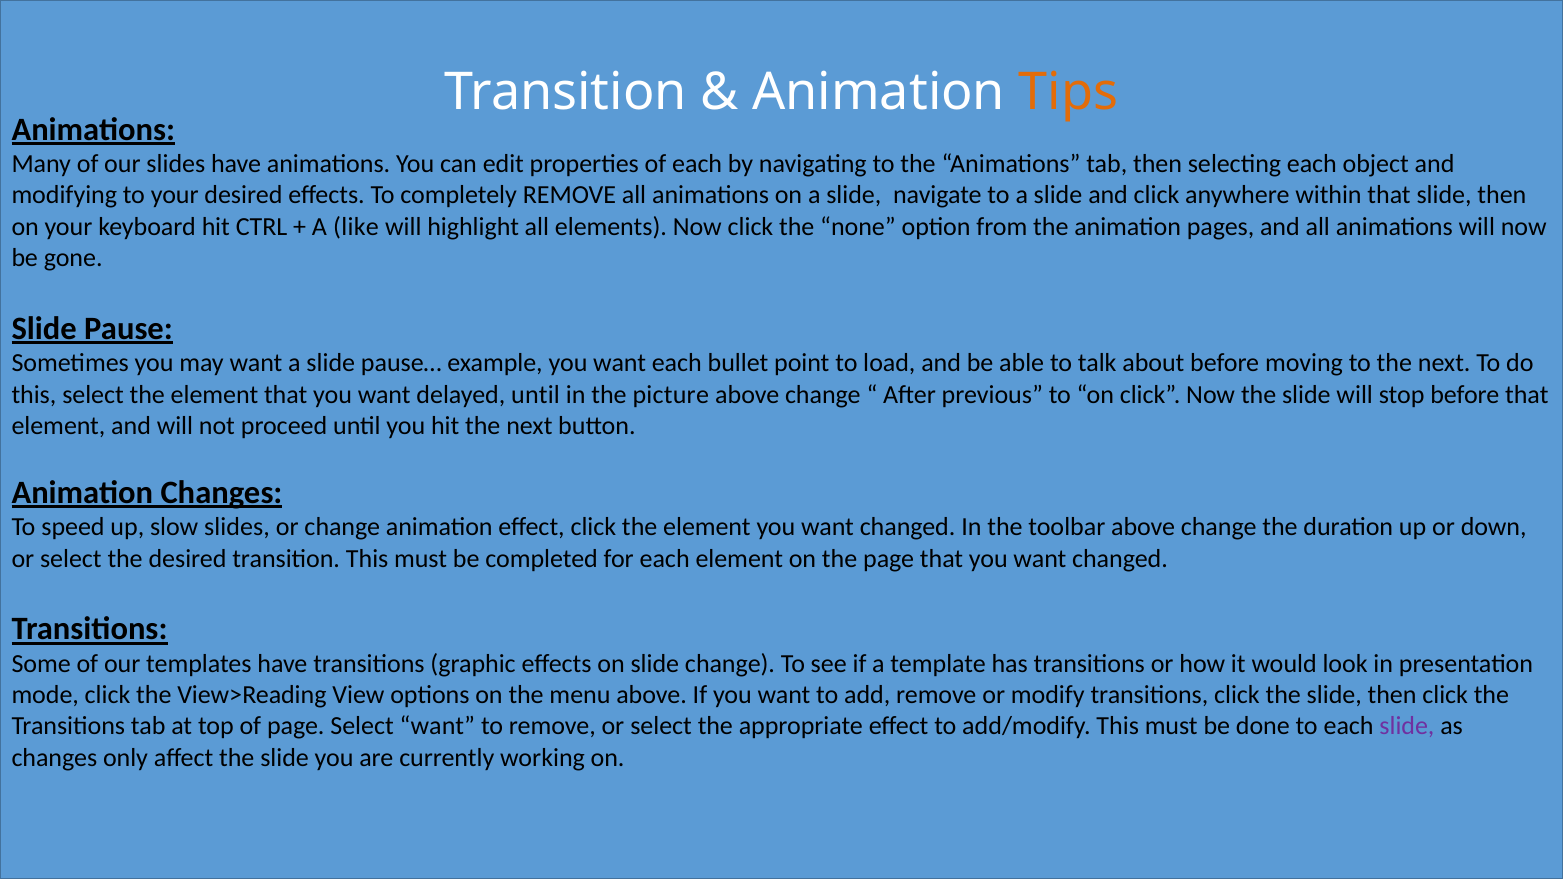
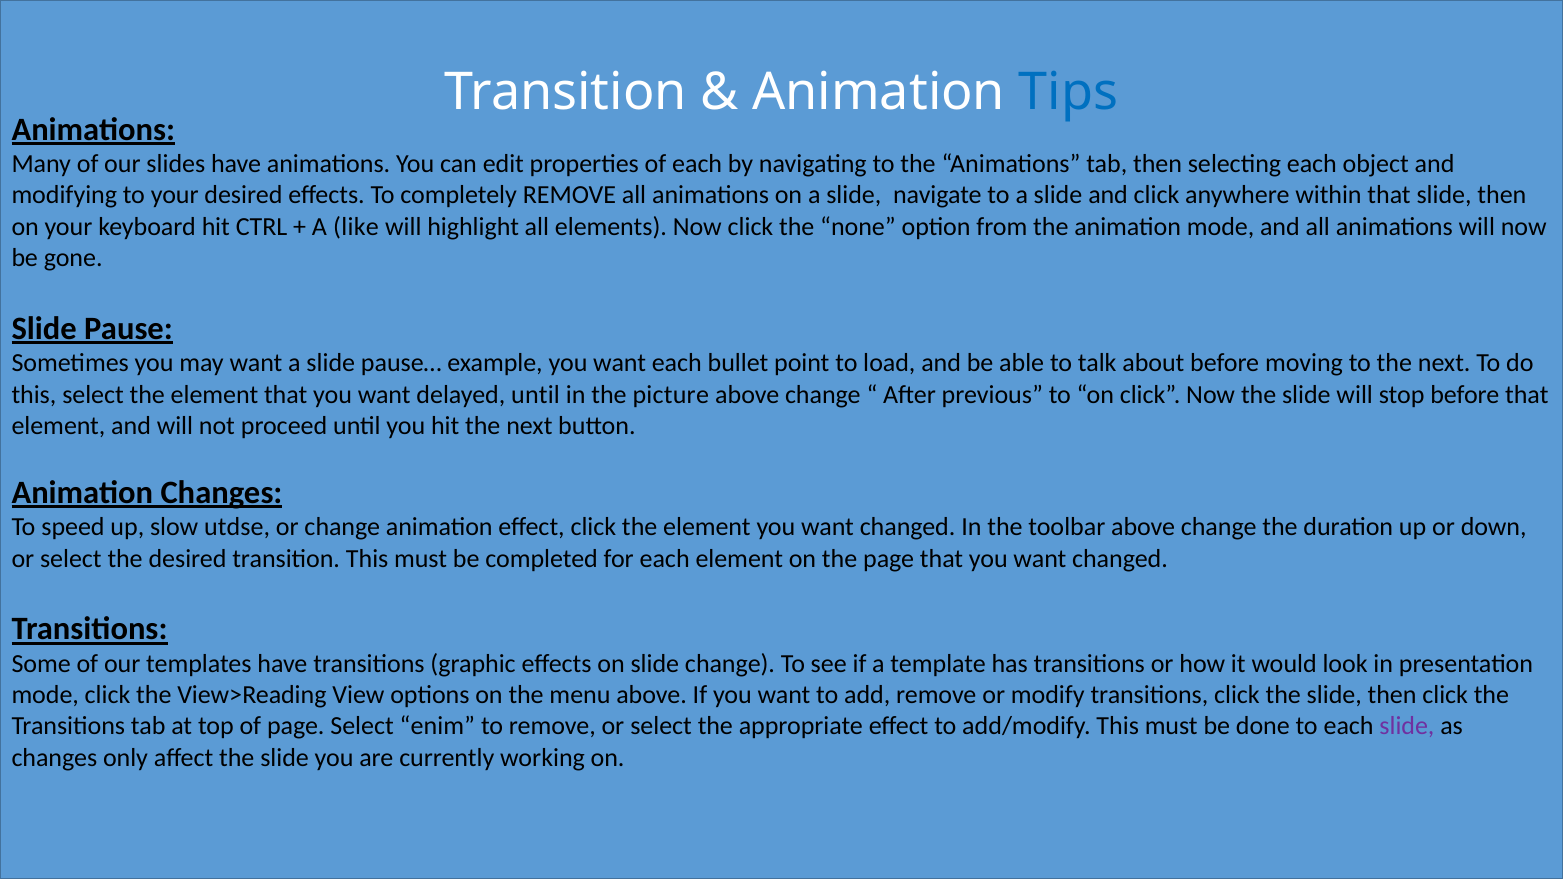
Tips colour: orange -> blue
animation pages: pages -> mode
slow slides: slides -> utdse
Select want: want -> enim
